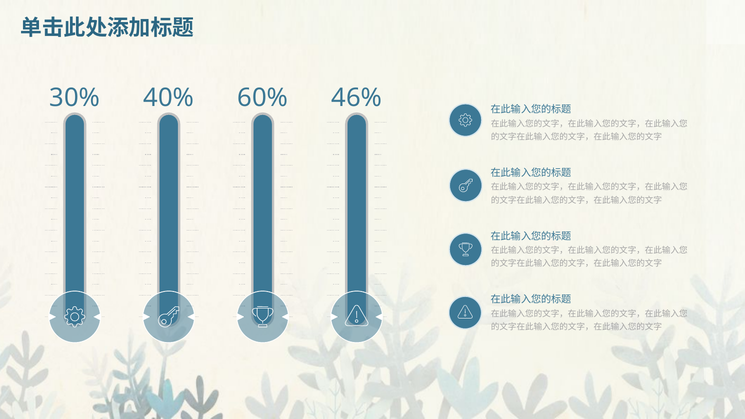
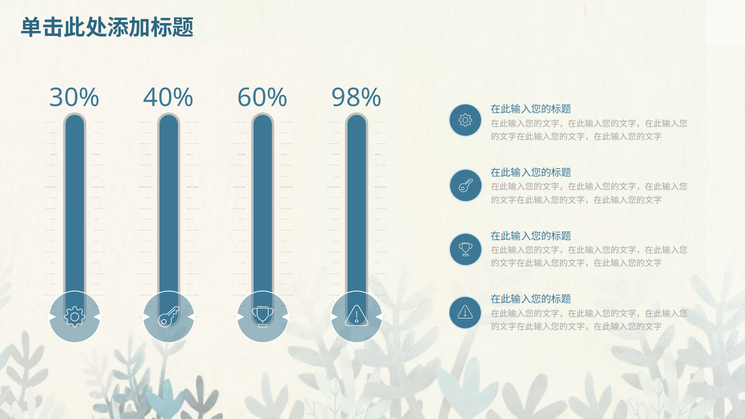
46%: 46% -> 98%
